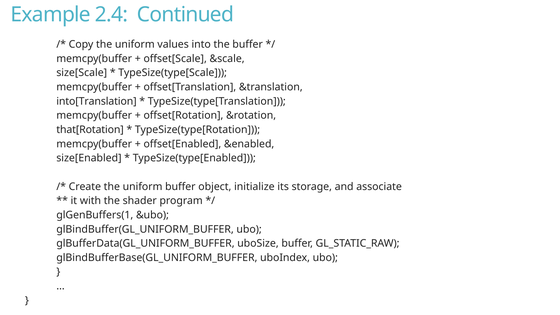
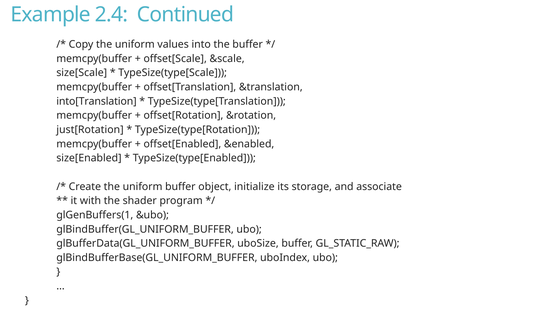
that[Rotation: that[Rotation -> just[Rotation
